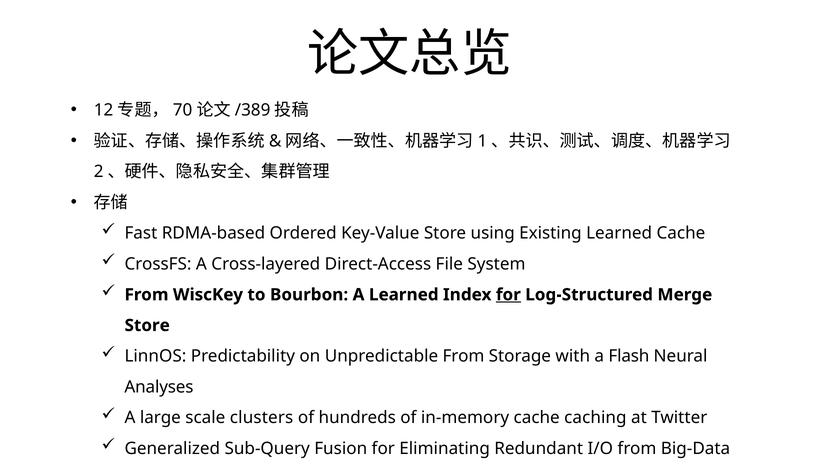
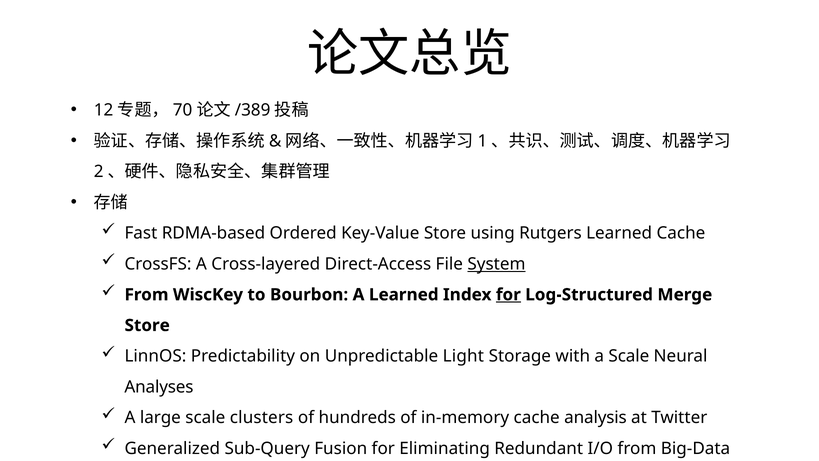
Existing: Existing -> Rutgers
System underline: none -> present
Unpredictable From: From -> Light
a Flash: Flash -> Scale
caching: caching -> analysis
